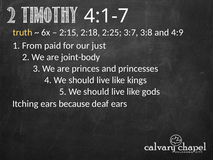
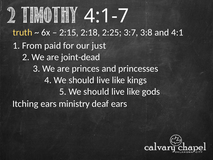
4:9: 4:9 -> 4:1
joint-body: joint-body -> joint-dead
because: because -> ministry
